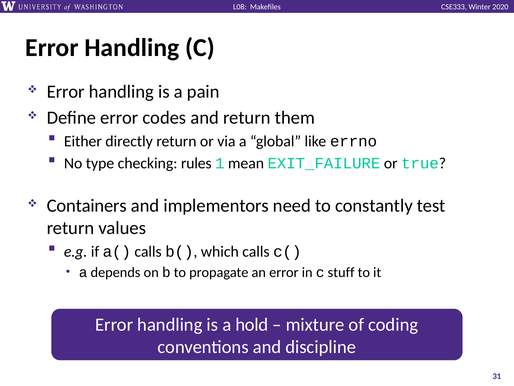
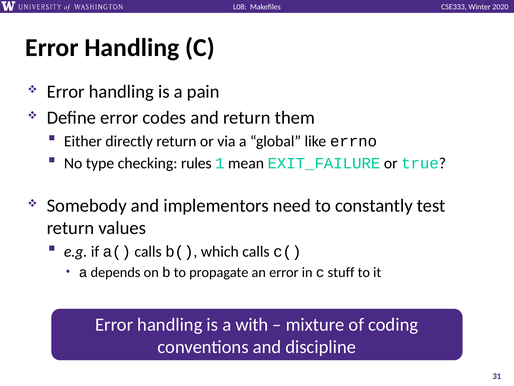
Containers: Containers -> Somebody
hold: hold -> with
